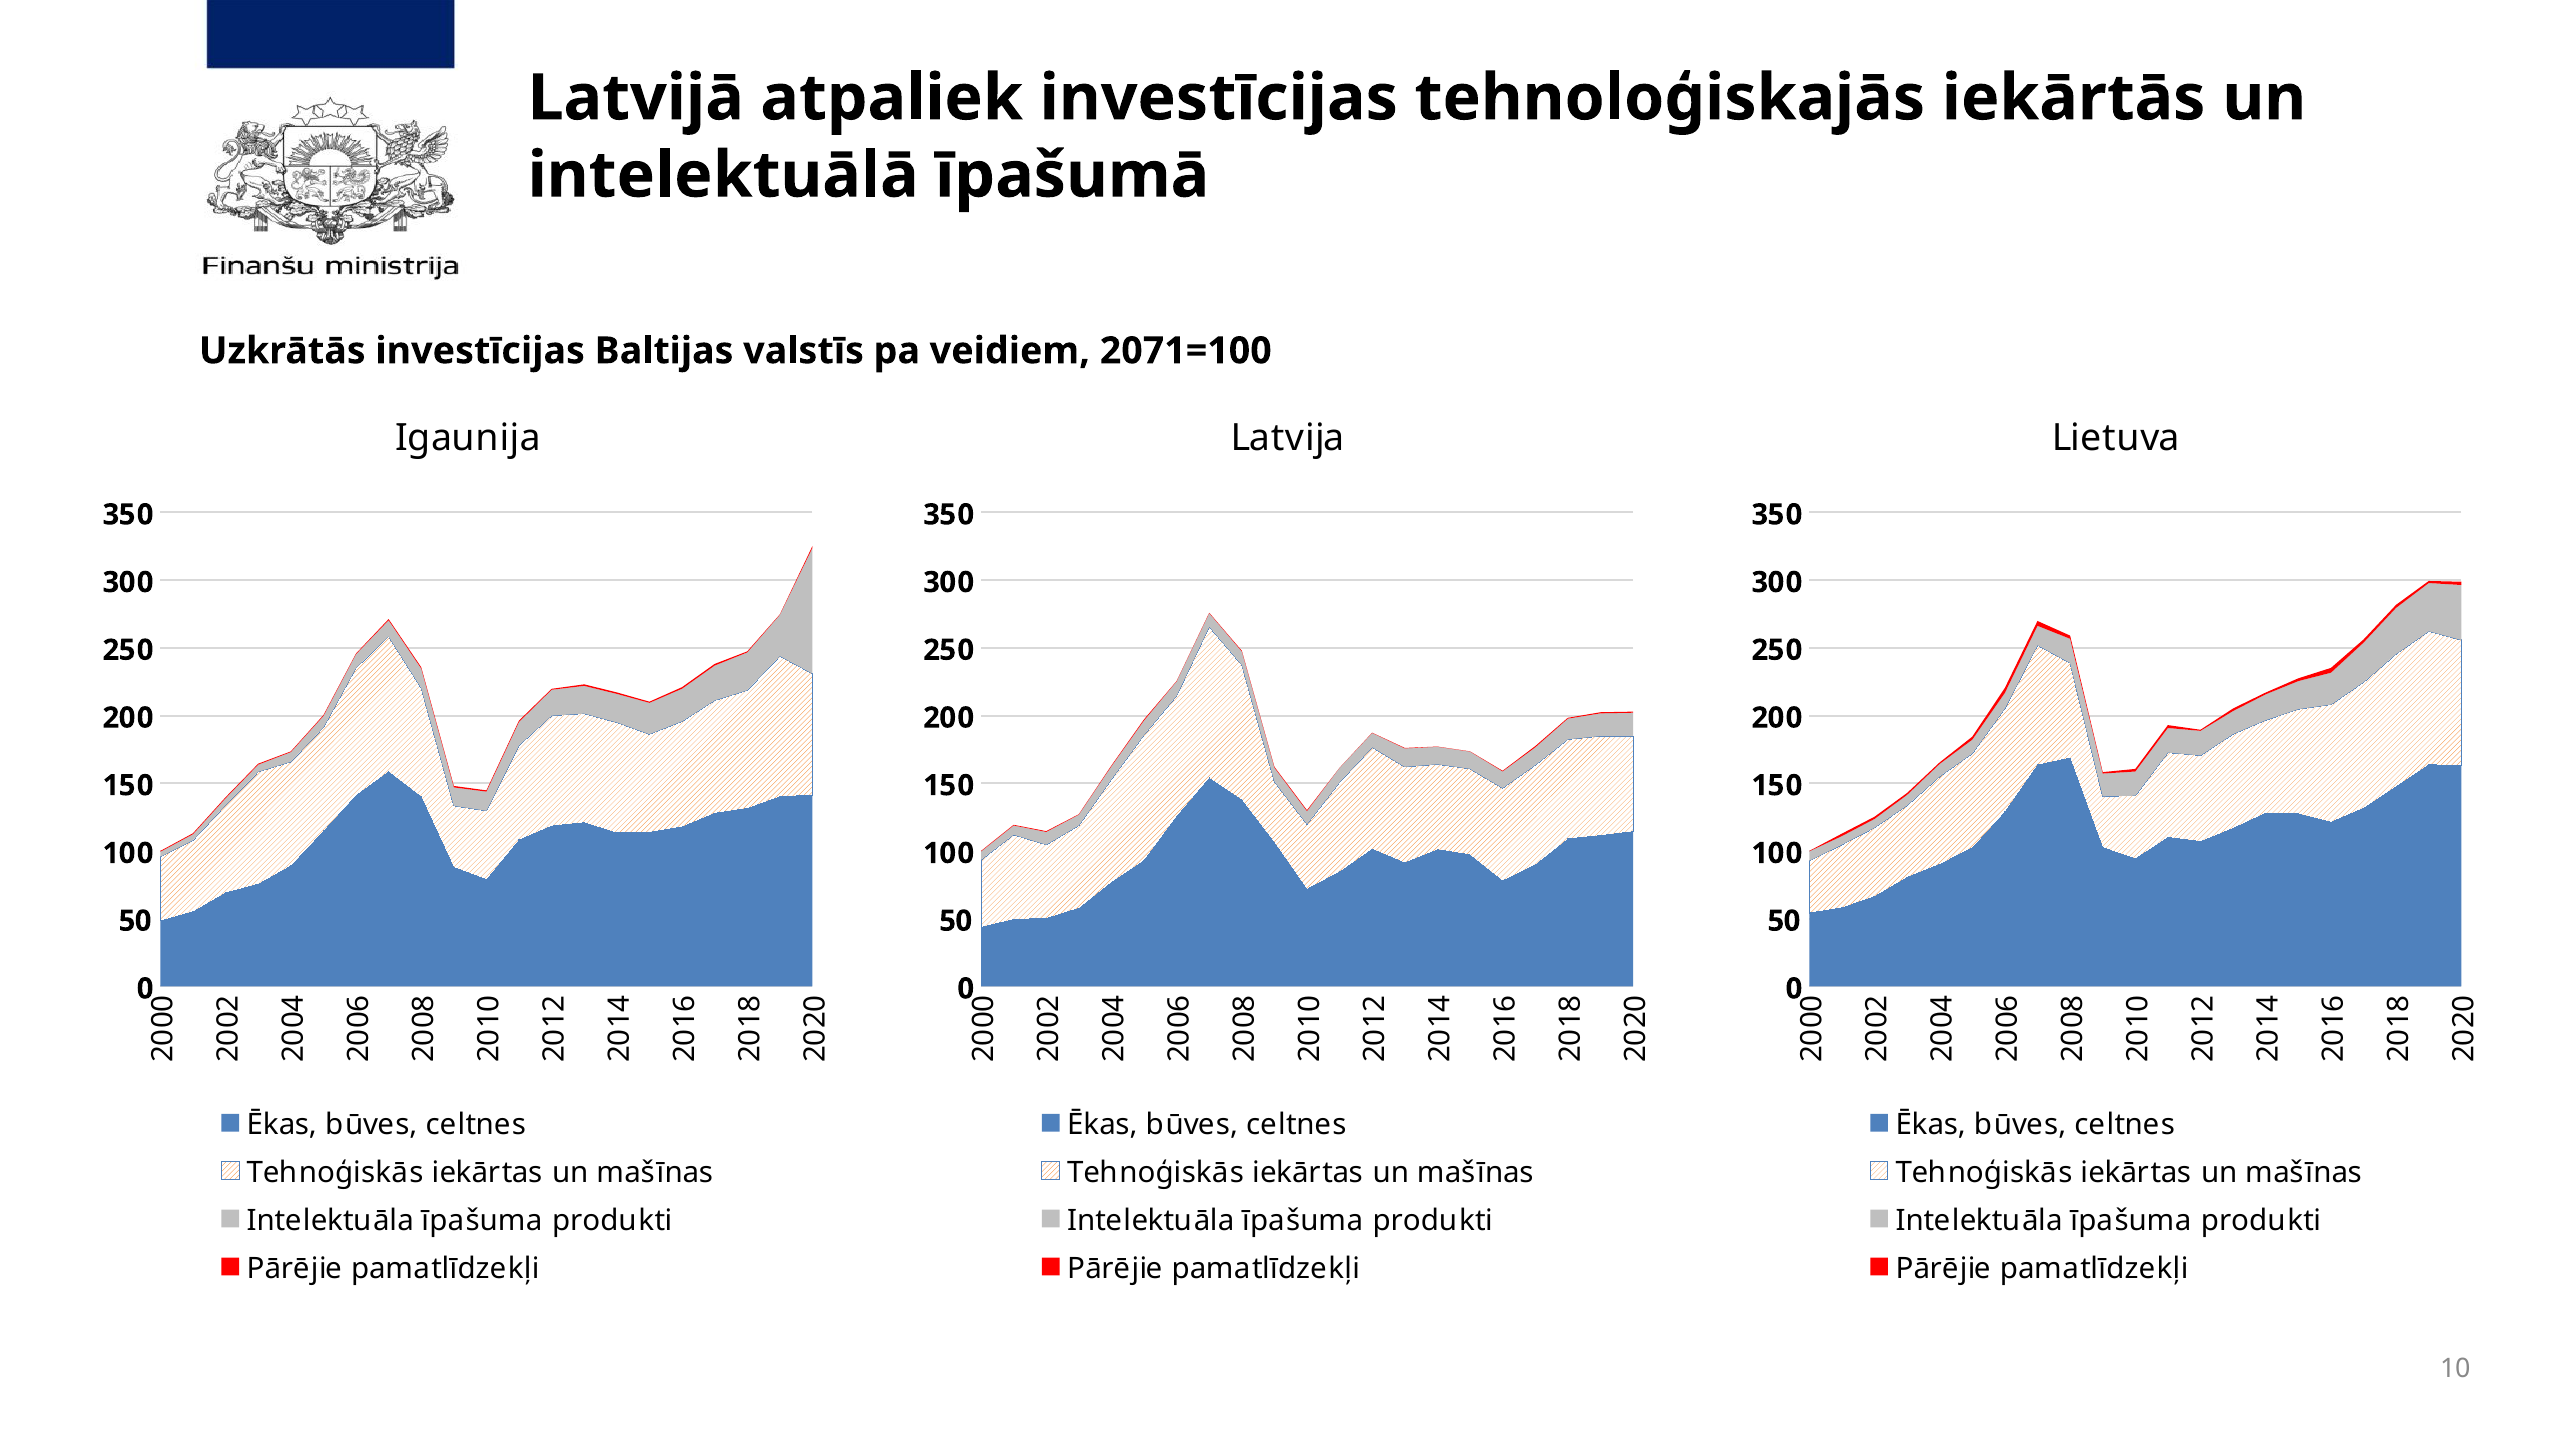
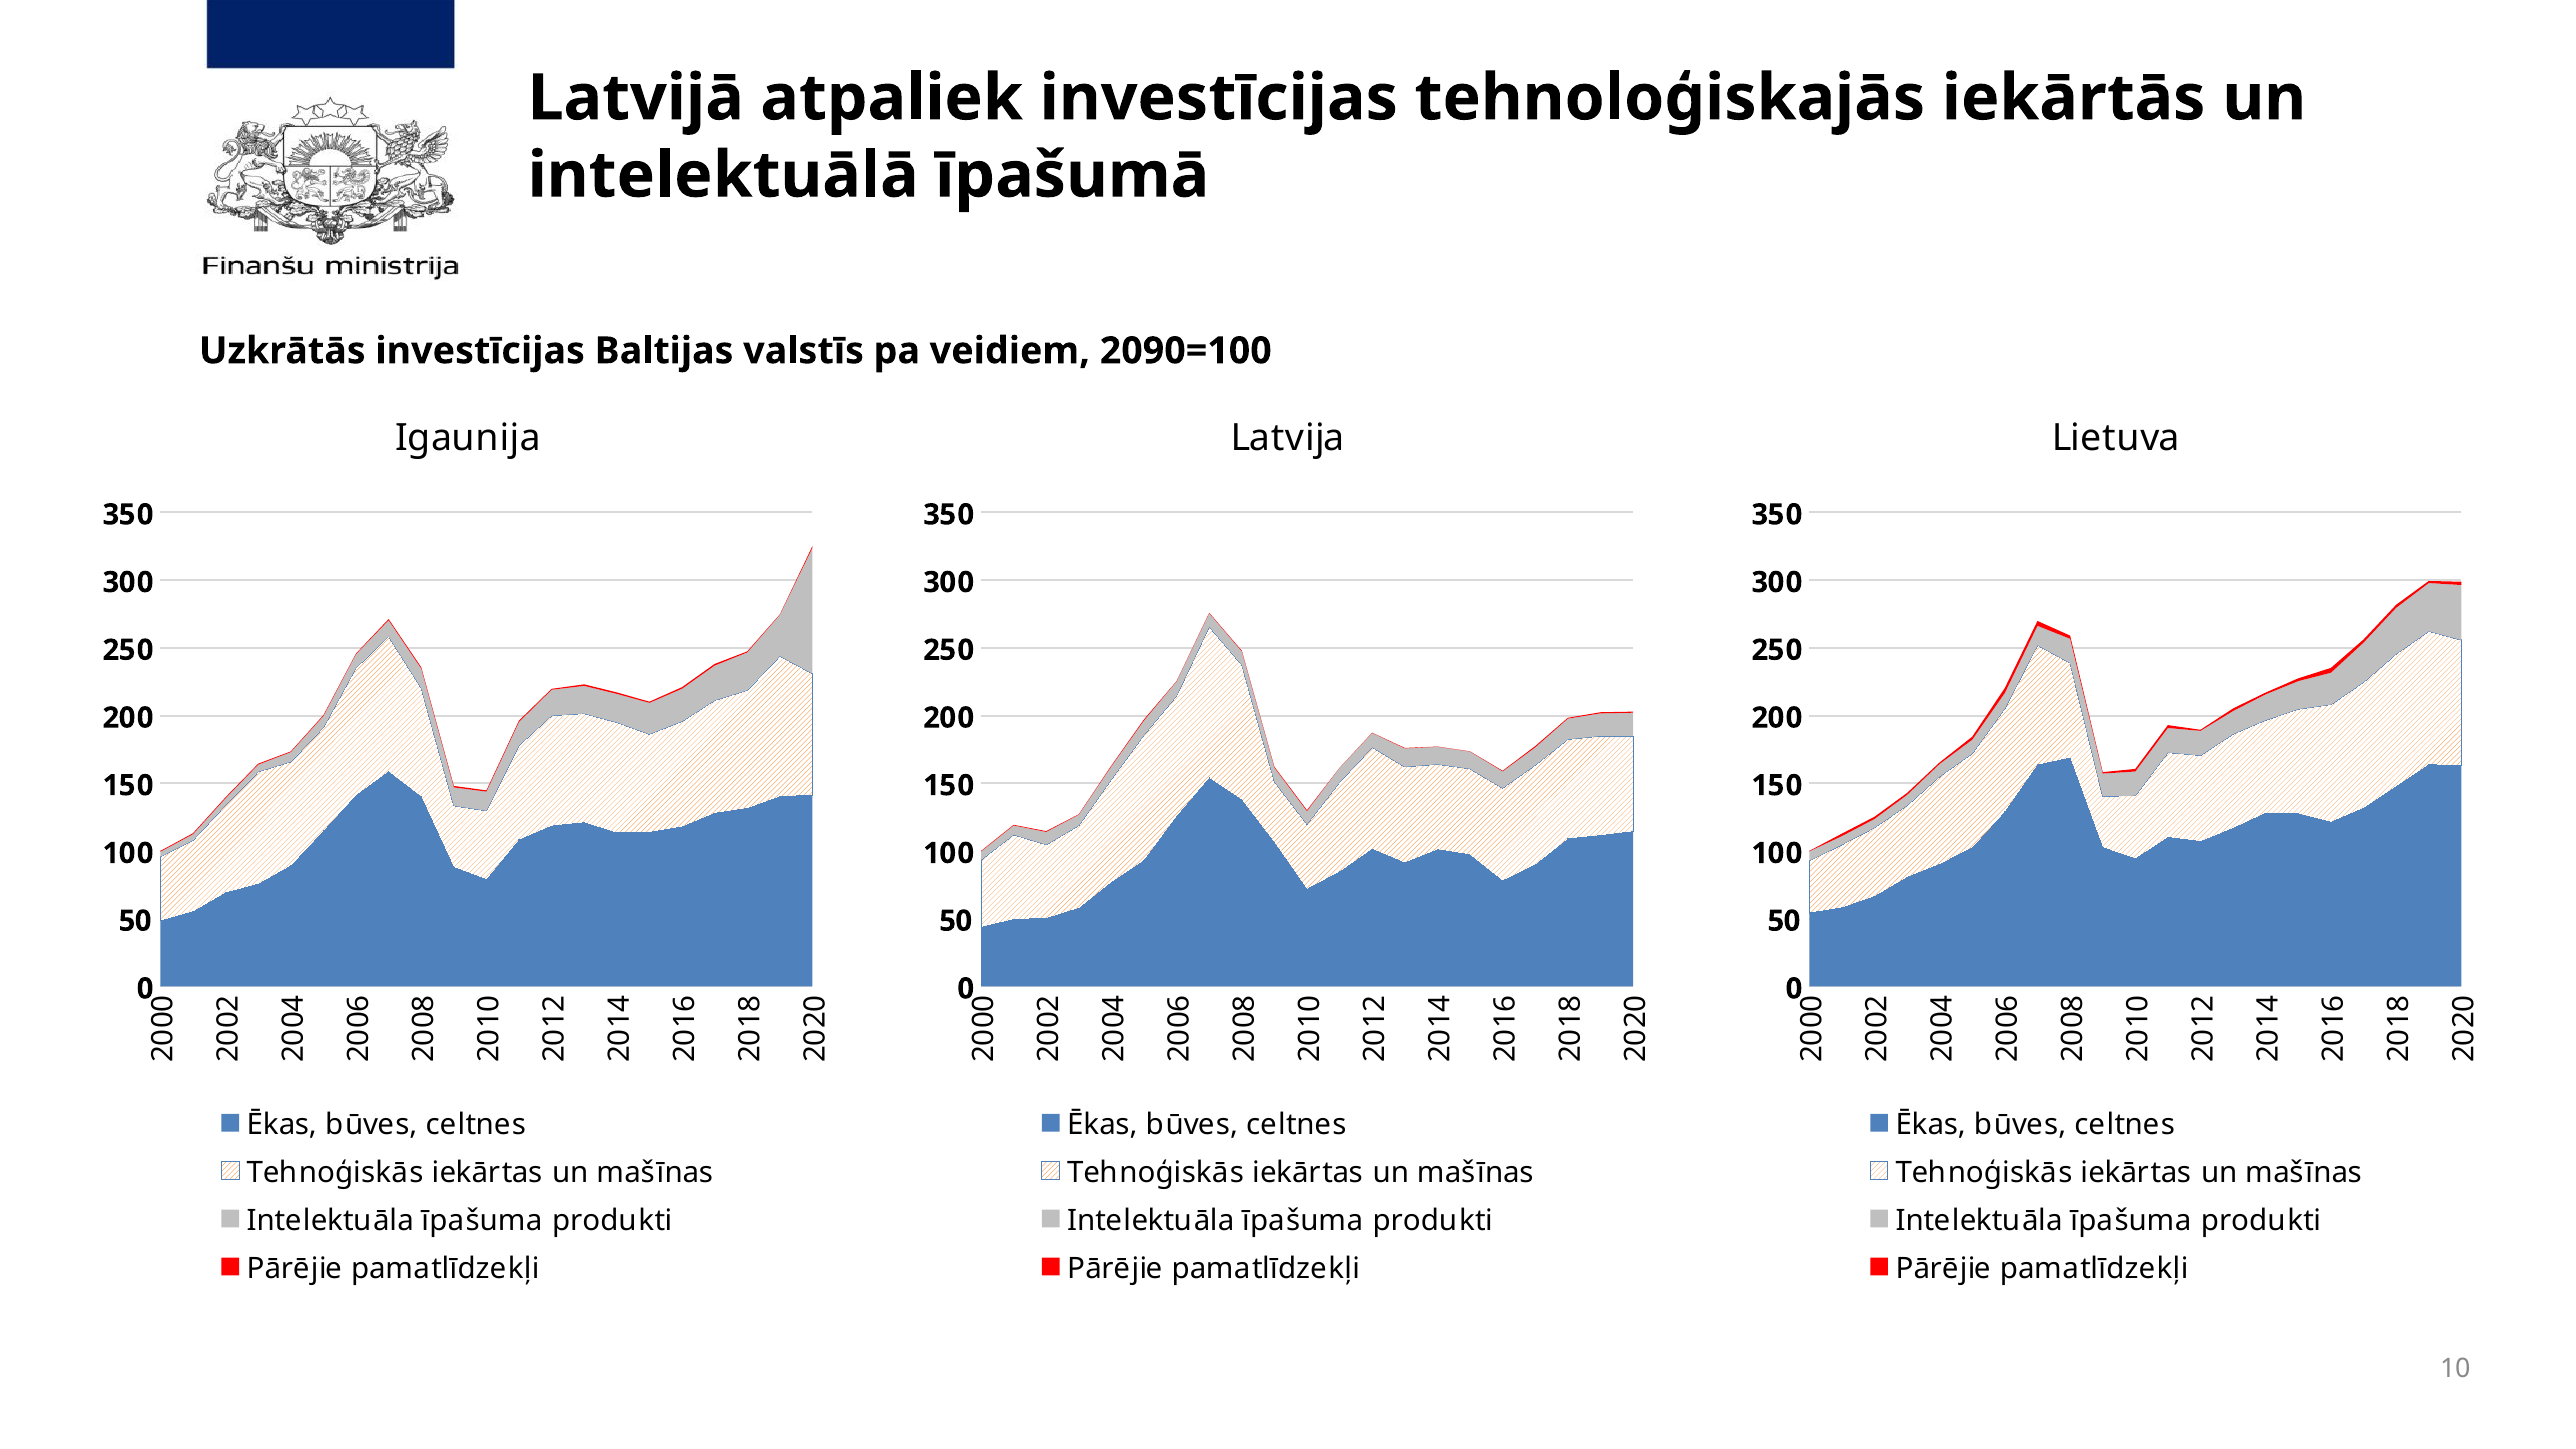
2071=100: 2071=100 -> 2090=100
